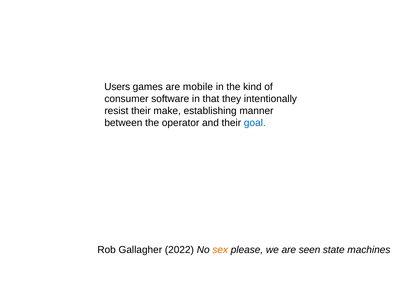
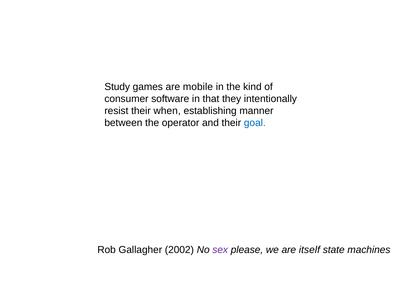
Users: Users -> Study
make: make -> when
2022: 2022 -> 2002
sex colour: orange -> purple
seen: seen -> itself
